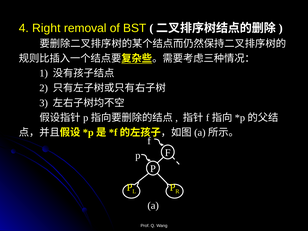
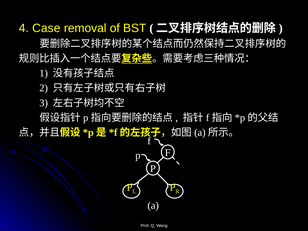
Right: Right -> Case
